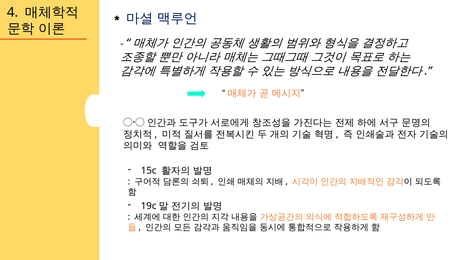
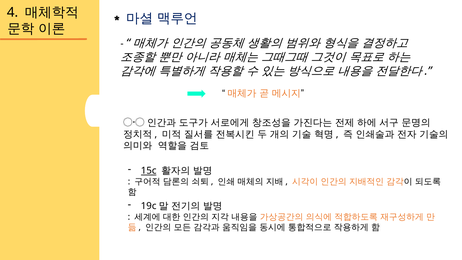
15c underline: none -> present
